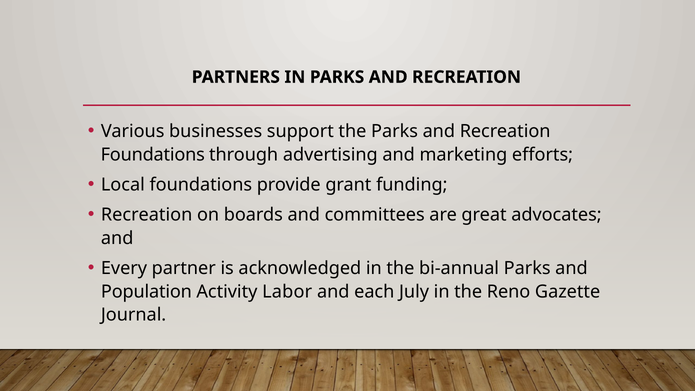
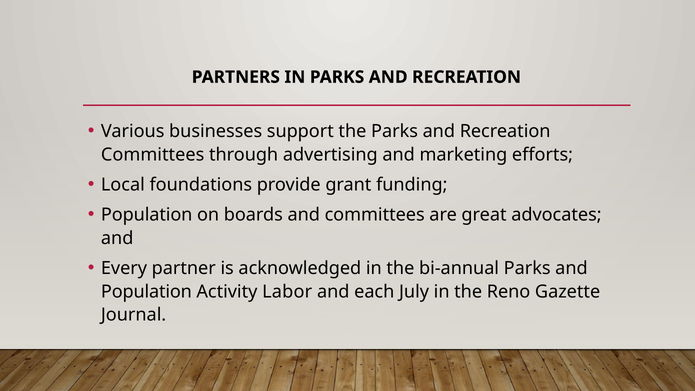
Foundations at (153, 155): Foundations -> Committees
Recreation at (147, 215): Recreation -> Population
